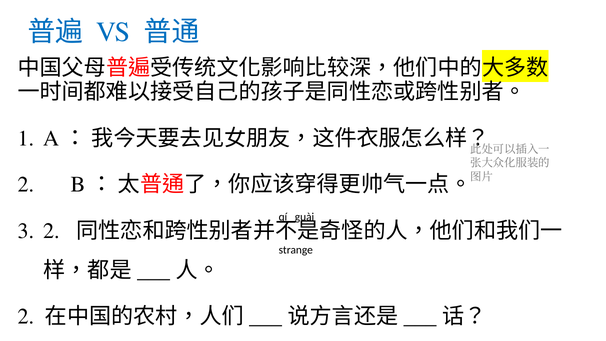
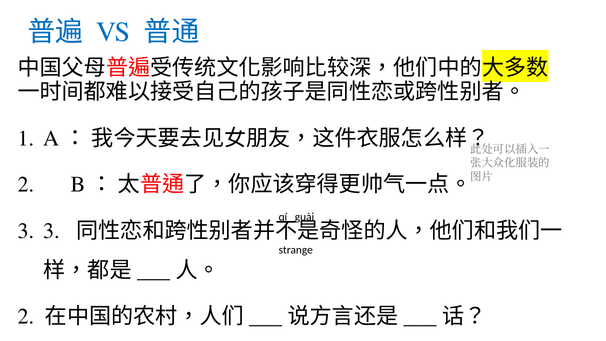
2 at (52, 231): 2 -> 3
